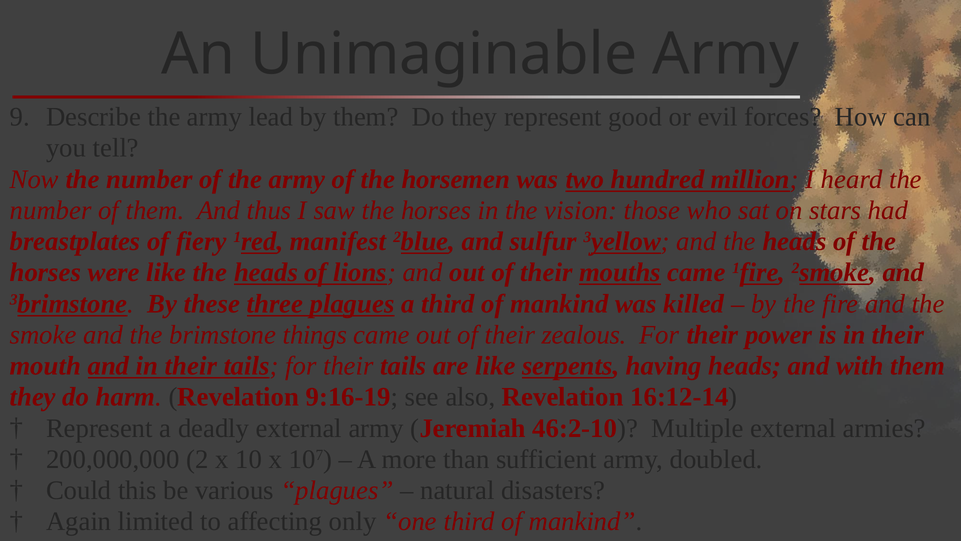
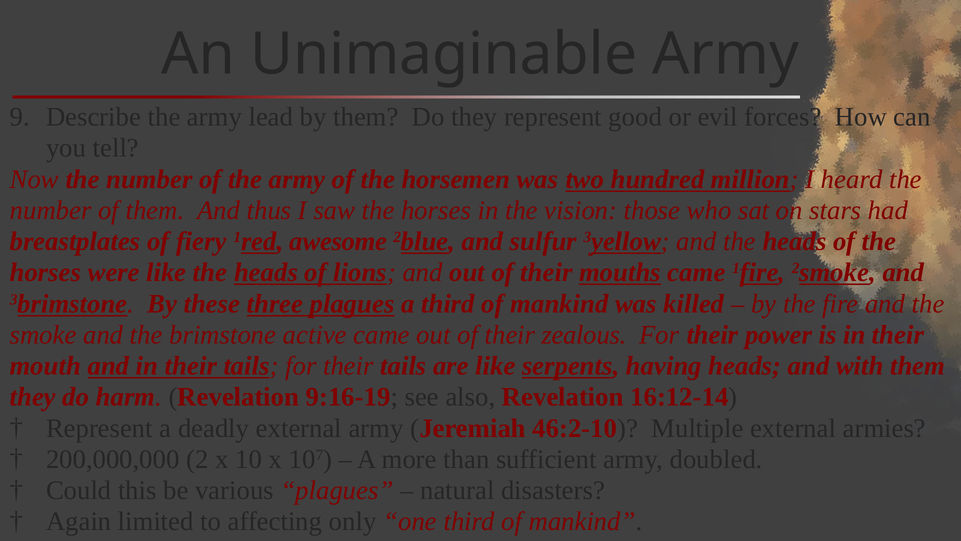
manifest: manifest -> awesome
things: things -> active
